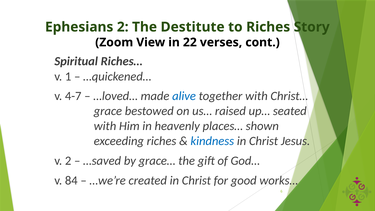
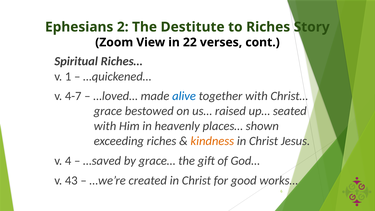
kindness colour: blue -> orange
v 2: 2 -> 4
84: 84 -> 43
